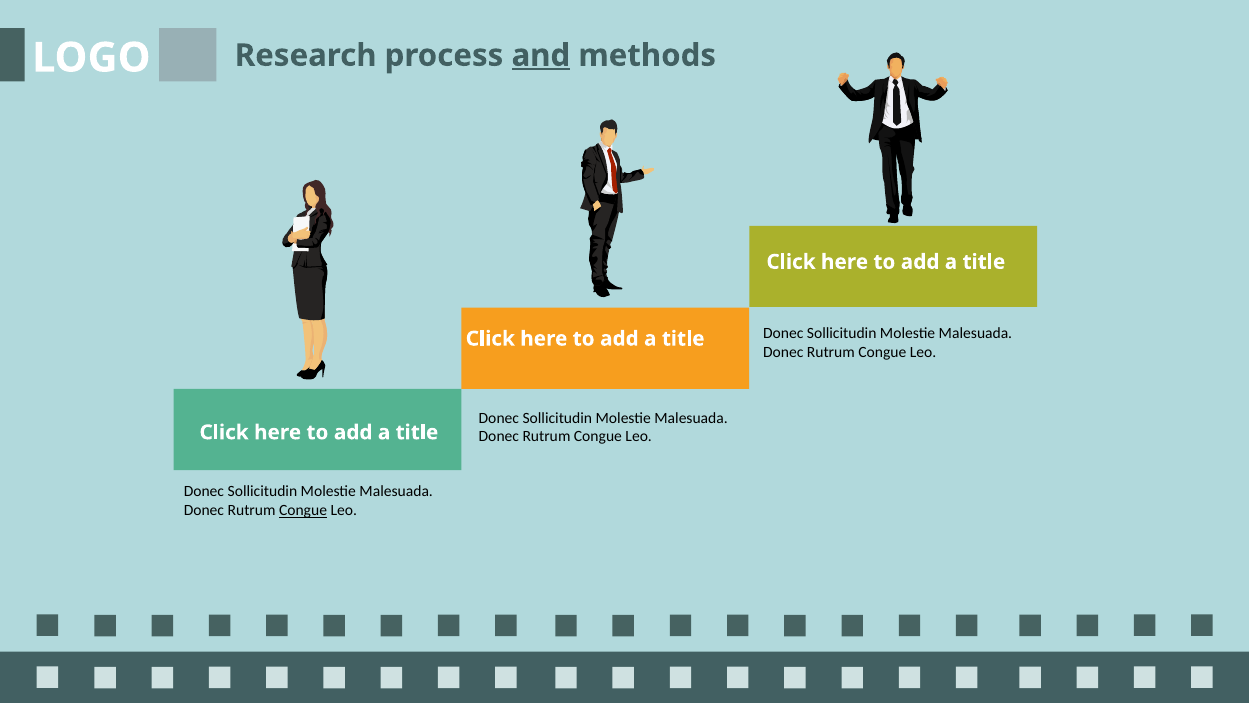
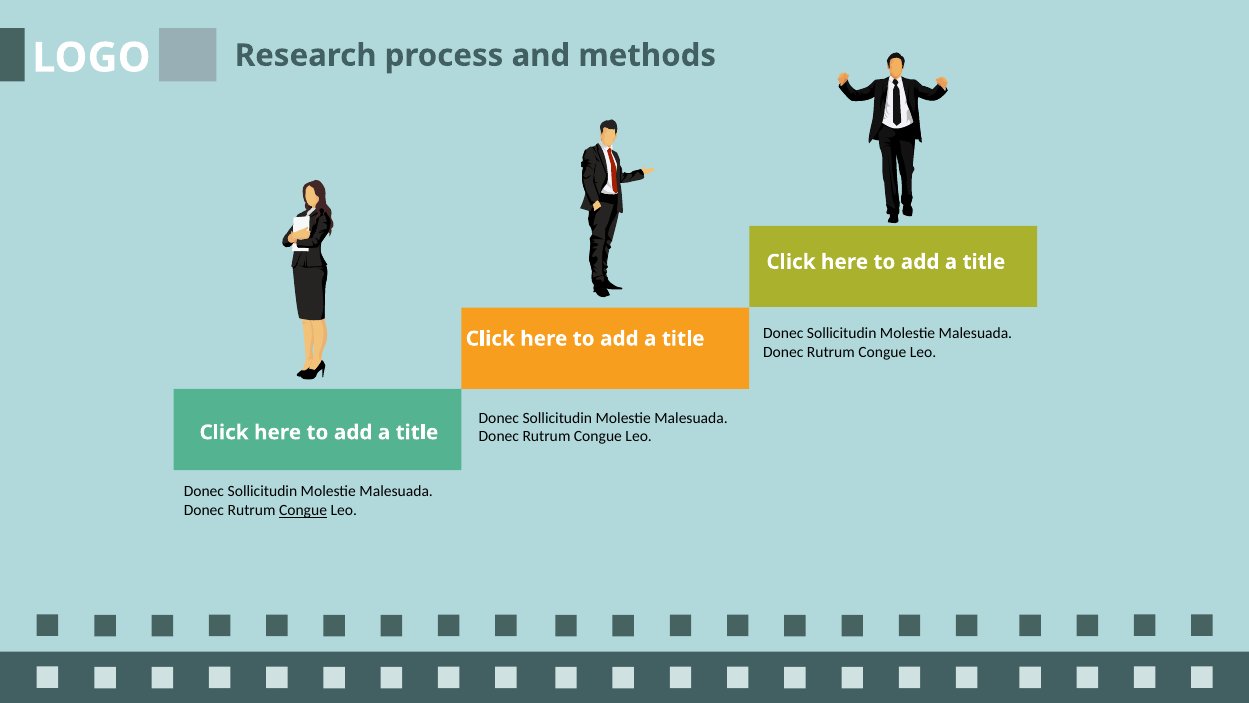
and underline: present -> none
